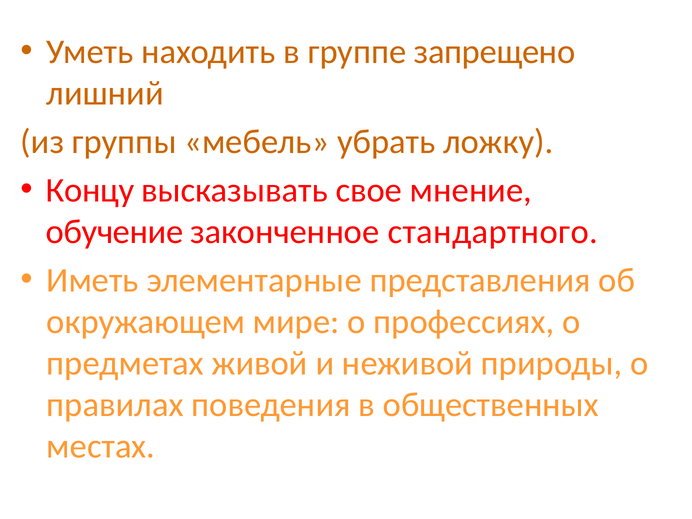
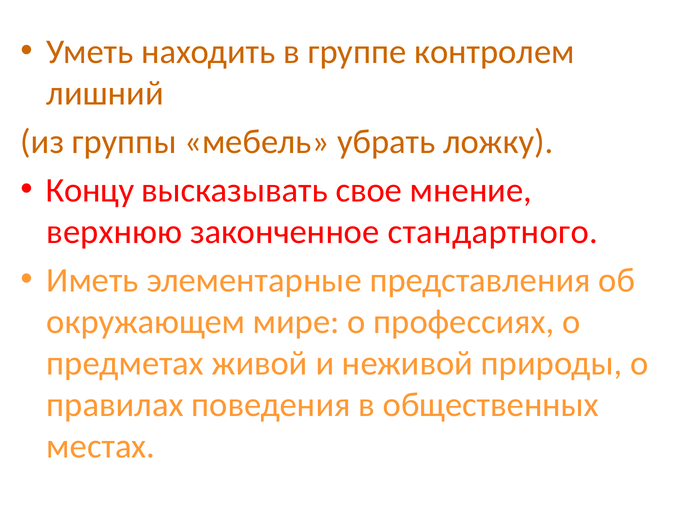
запрещено: запрещено -> контролем
обучение: обучение -> верхнюю
